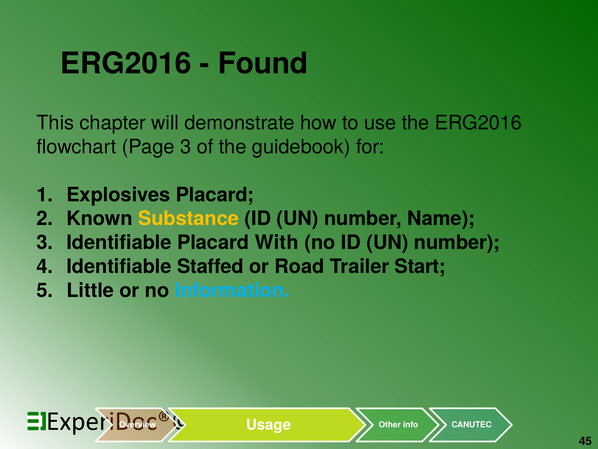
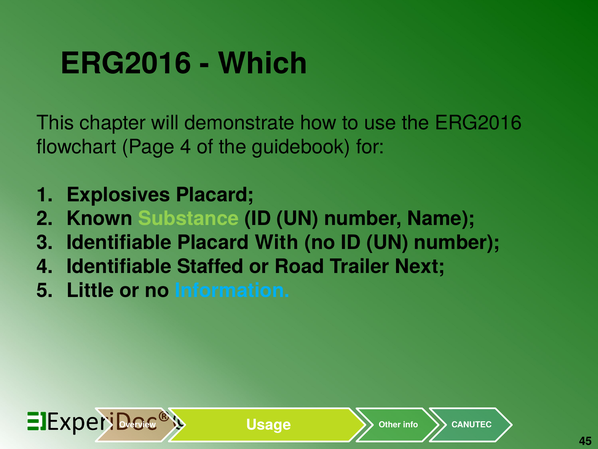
Found: Found -> Which
Page 3: 3 -> 4
Substance colour: yellow -> light green
Start: Start -> Next
